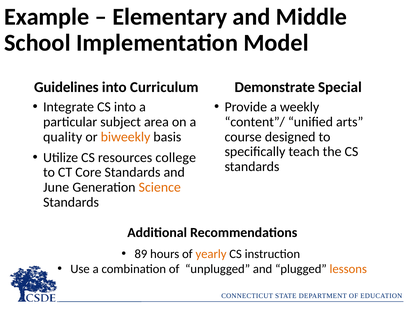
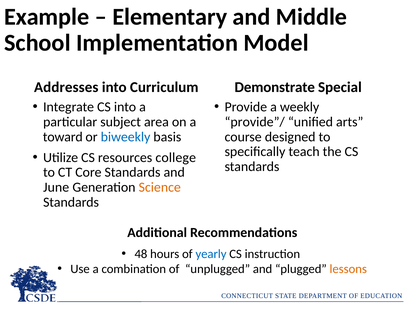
Guidelines: Guidelines -> Addresses
content”/: content”/ -> provide”/
quality: quality -> toward
biweekly colour: orange -> blue
89: 89 -> 48
yearly colour: orange -> blue
